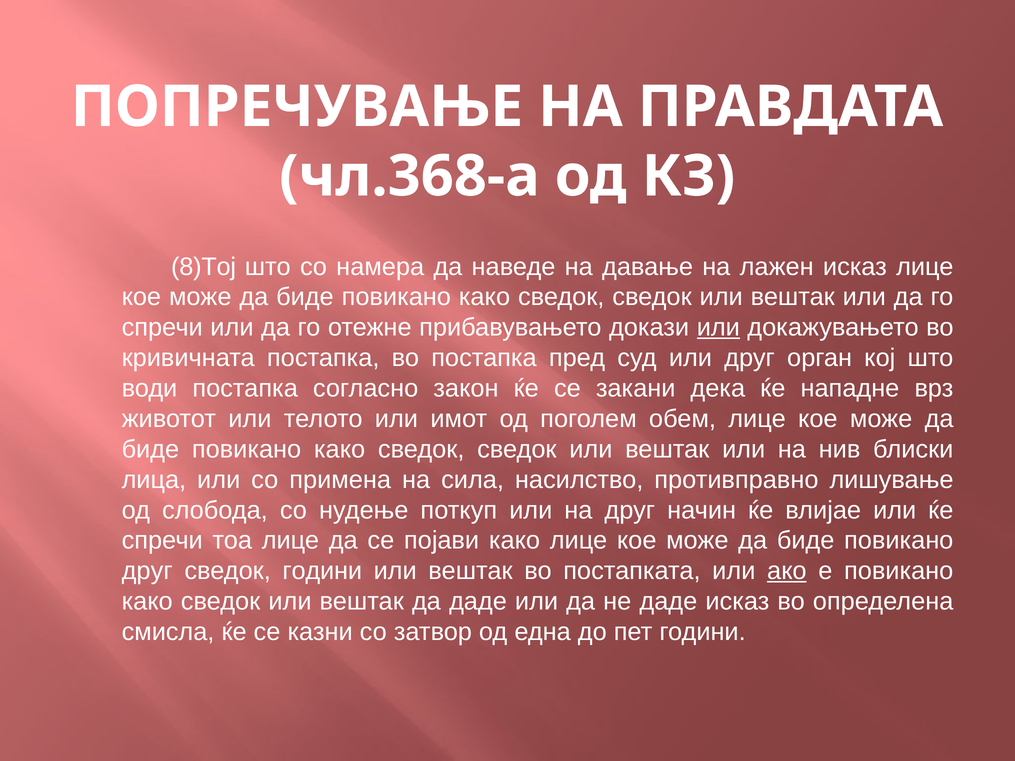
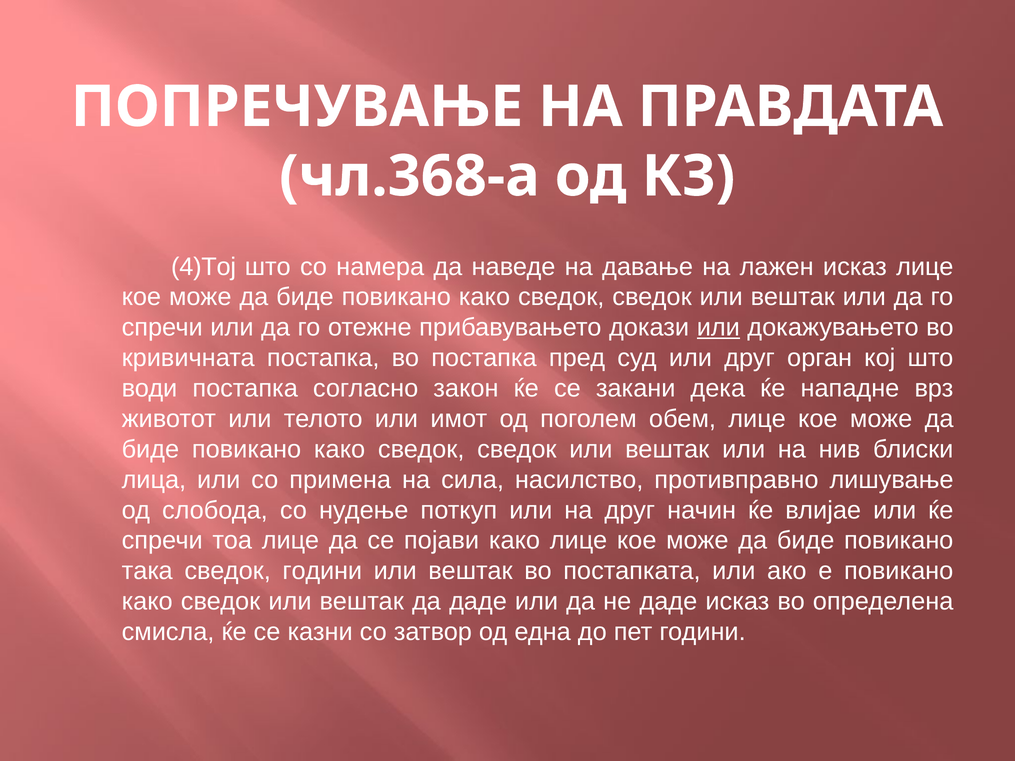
8)Тој: 8)Тој -> 4)Тој
друг at (147, 571): друг -> така
ако underline: present -> none
